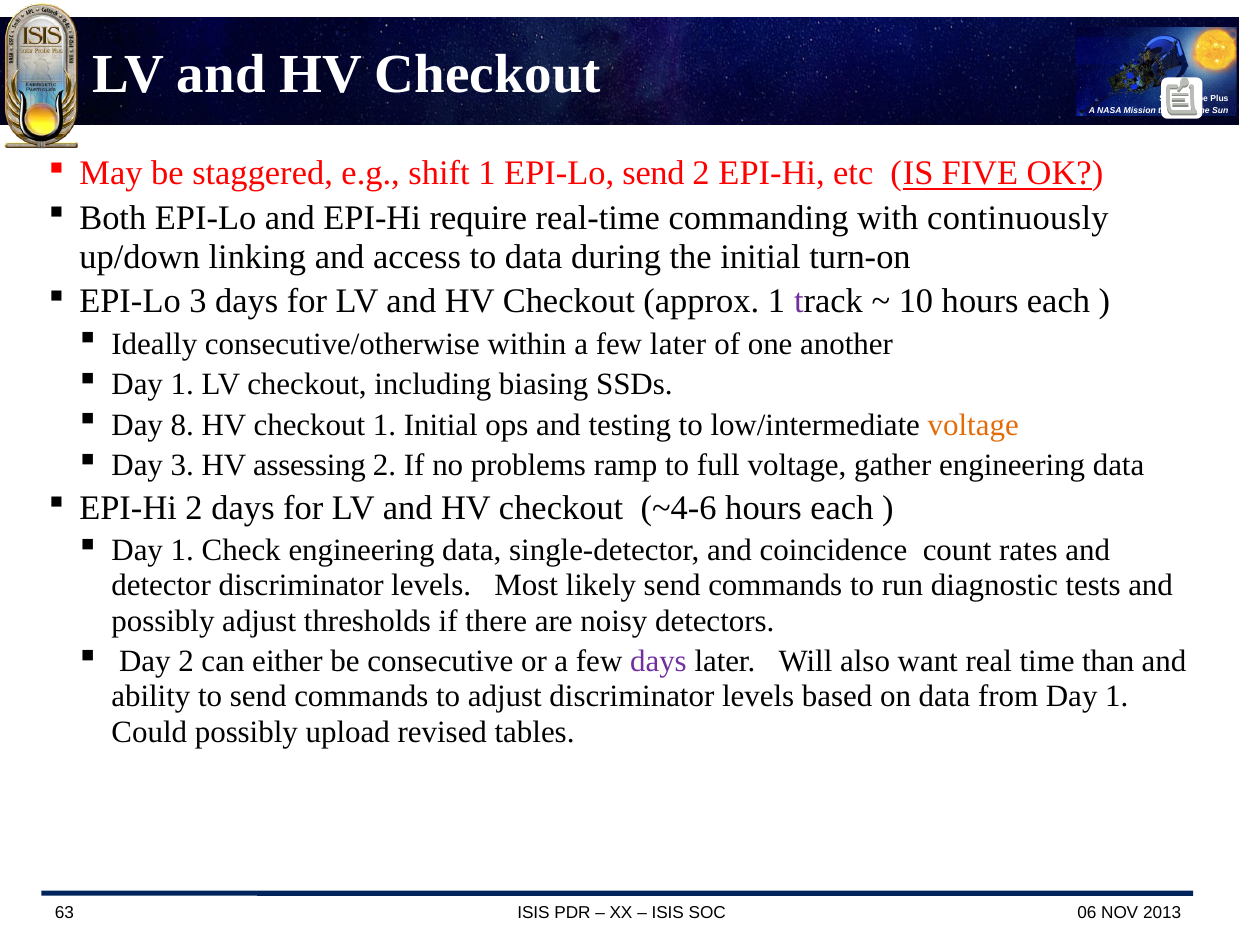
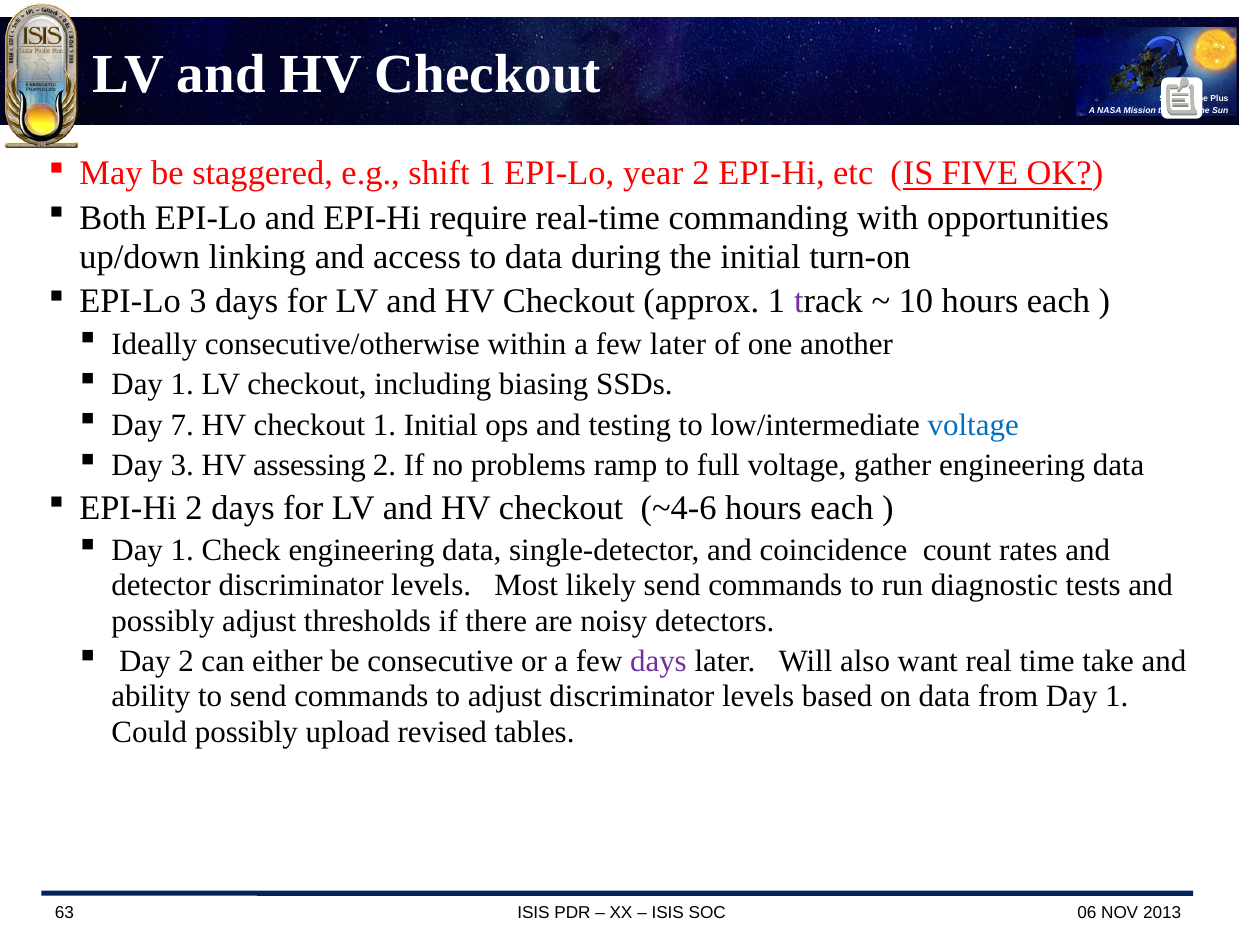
EPI-Lo send: send -> year
continuously: continuously -> opportunities
8: 8 -> 7
voltage at (973, 425) colour: orange -> blue
than: than -> take
